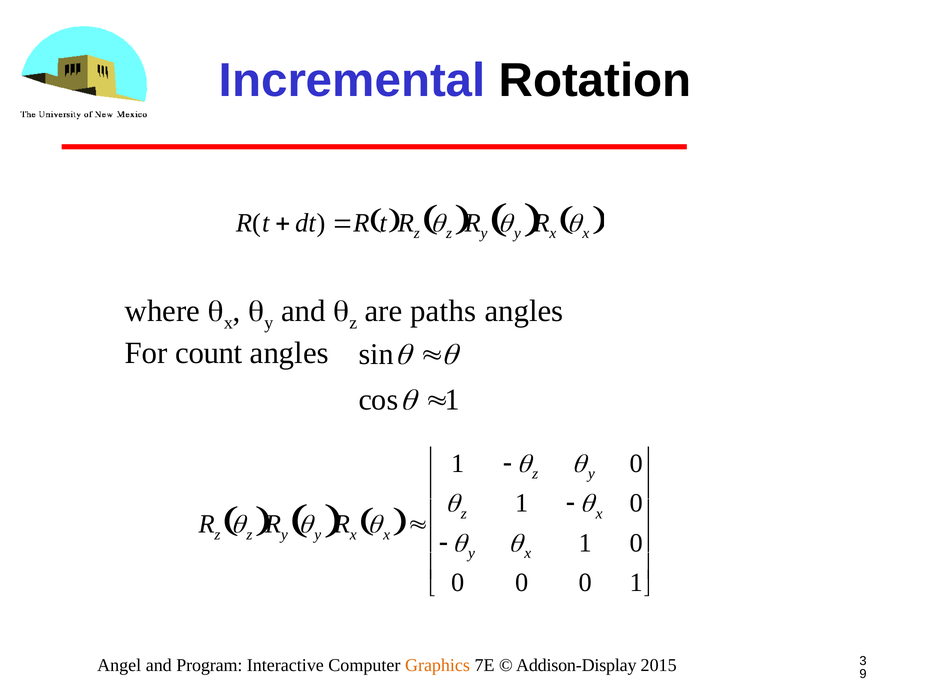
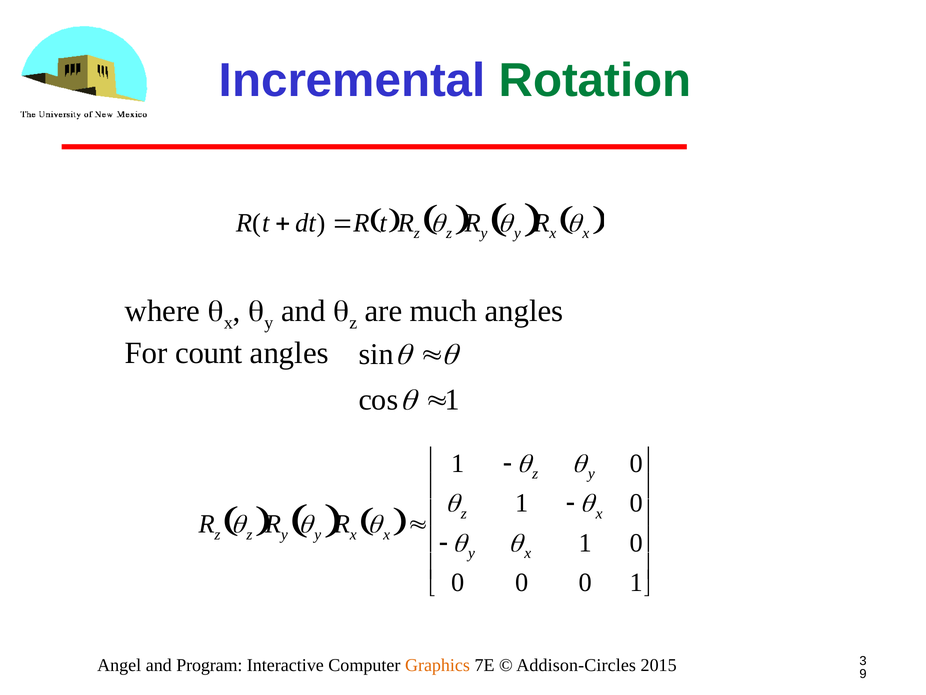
Rotation colour: black -> green
paths: paths -> much
Addison-Display: Addison-Display -> Addison-Circles
